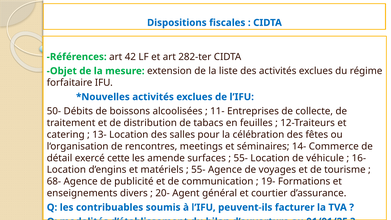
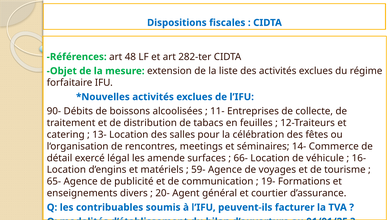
42: 42 -> 48
50-: 50- -> 90-
cette: cette -> légal
55- at (241, 158): 55- -> 66-
55- at (198, 170): 55- -> 59-
68-: 68- -> 65-
